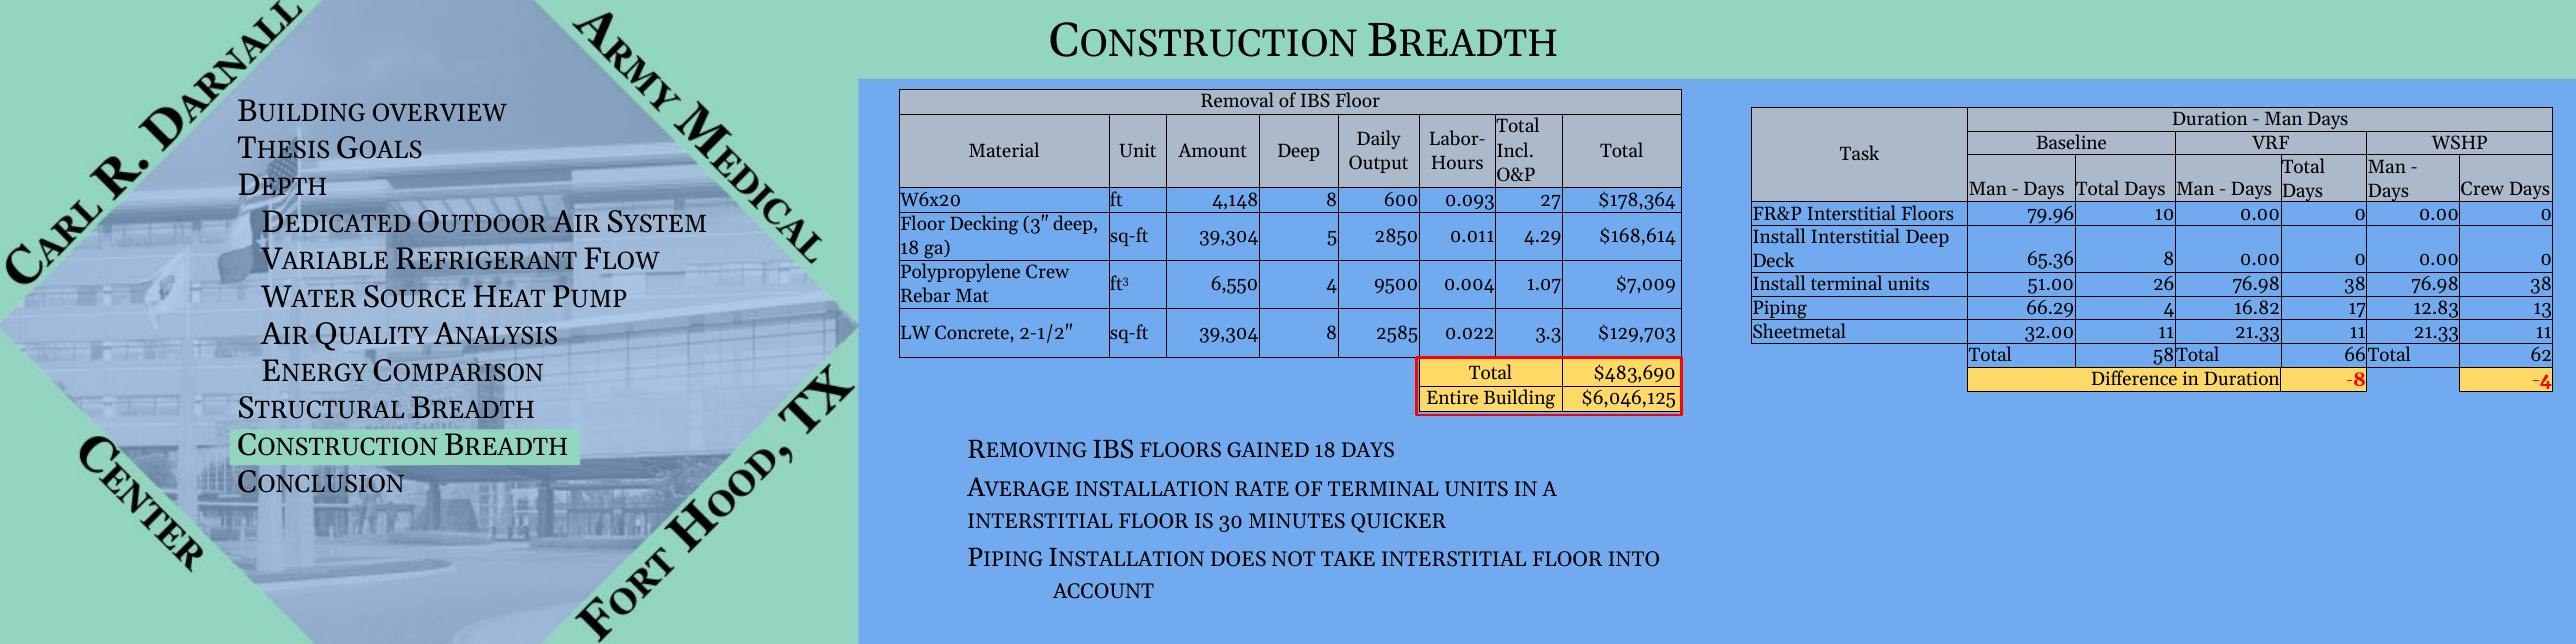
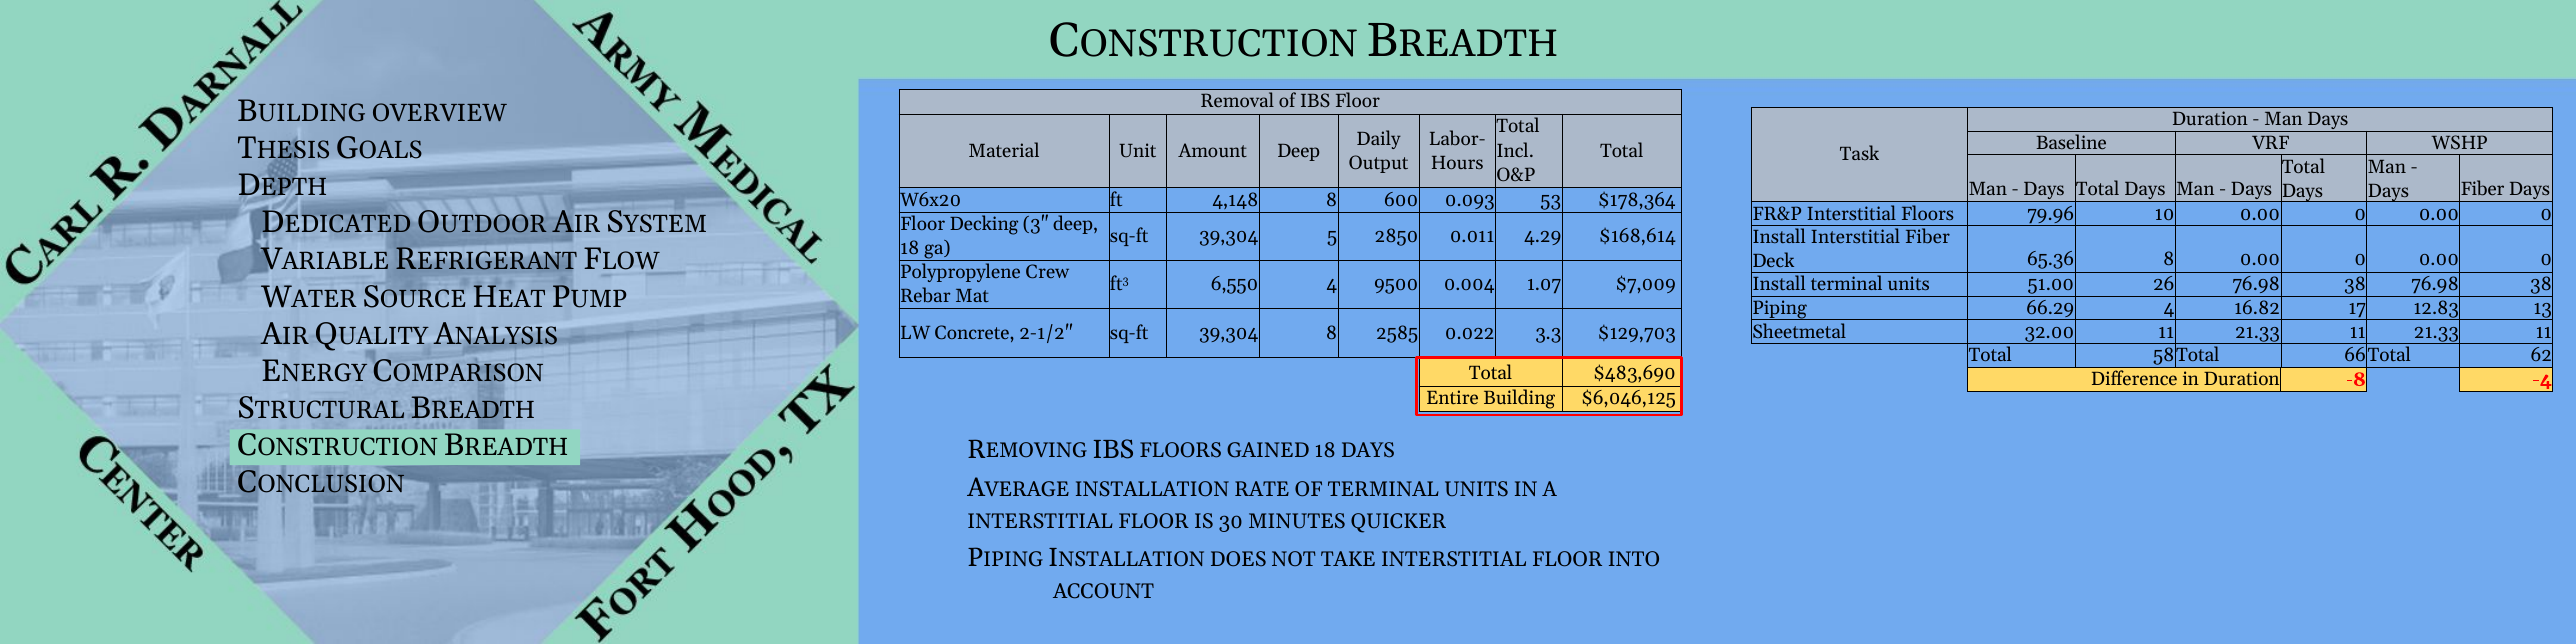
Days Crew: Crew -> Fiber
27: 27 -> 53
Interstitial Deep: Deep -> Fiber
